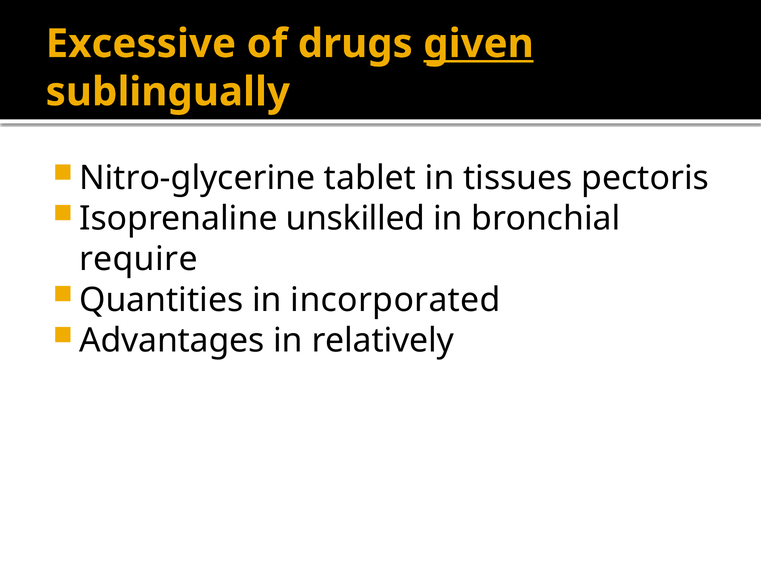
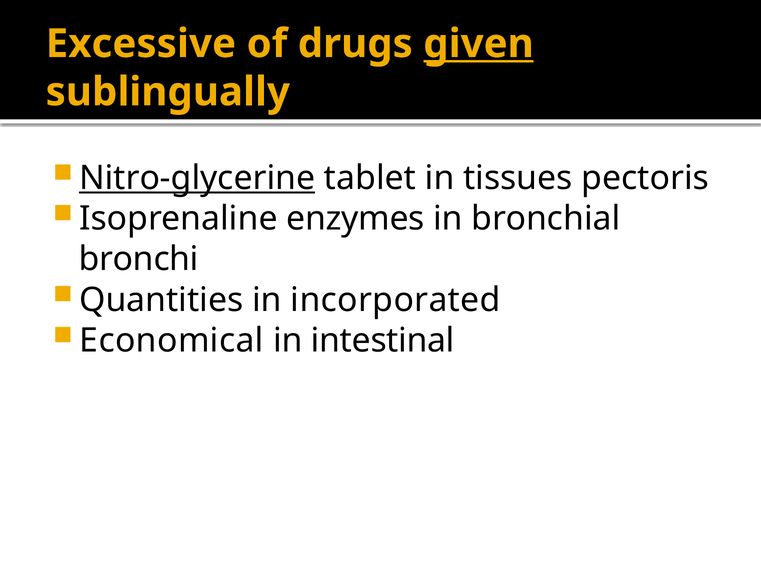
Nitro-glycerine underline: none -> present
unskilled: unskilled -> enzymes
require: require -> bronchi
Advantages: Advantages -> Economical
relatively: relatively -> intestinal
